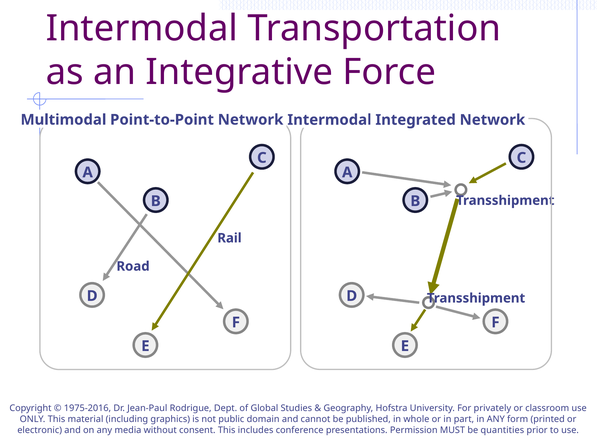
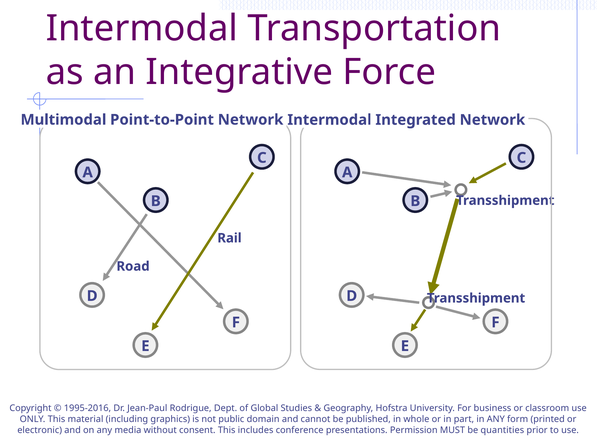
1975-2016: 1975-2016 -> 1995-2016
privately: privately -> business
